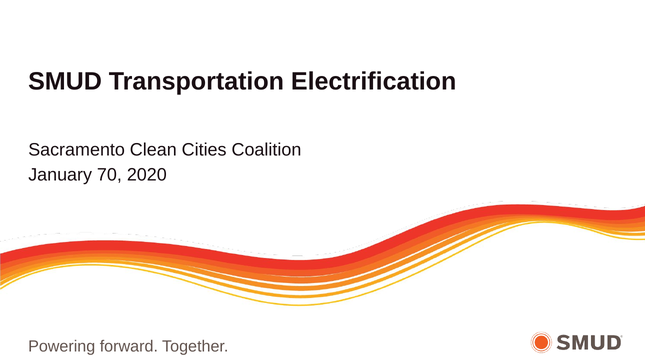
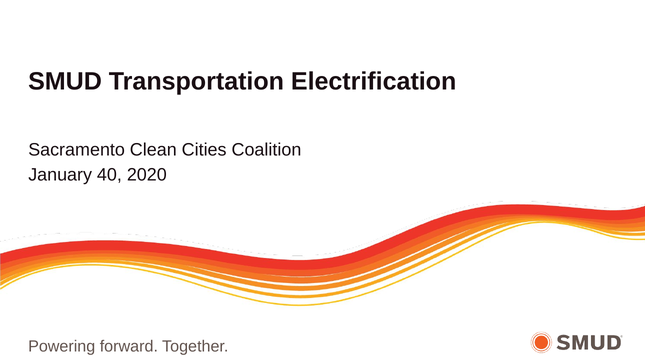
70: 70 -> 40
